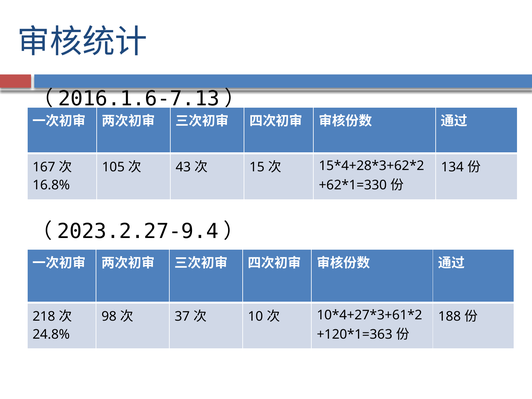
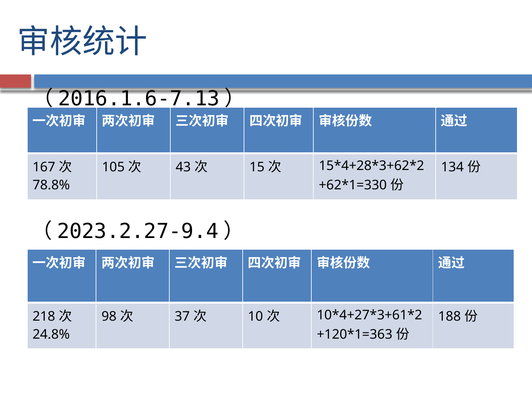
16.8%: 16.8% -> 78.8%
